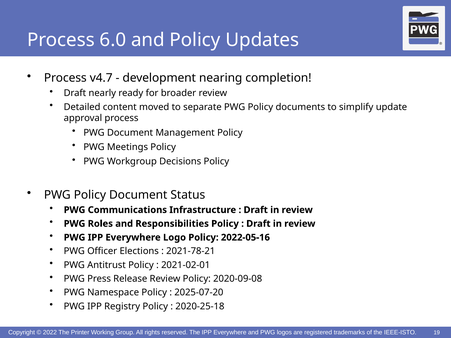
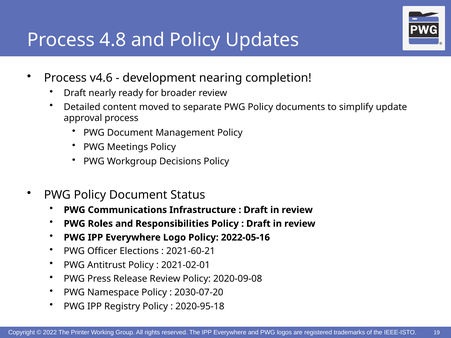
6.0: 6.0 -> 4.8
v4.7: v4.7 -> v4.6
2021-78-21: 2021-78-21 -> 2021-60-21
2025-07-20: 2025-07-20 -> 2030-07-20
2020-25-18: 2020-25-18 -> 2020-95-18
